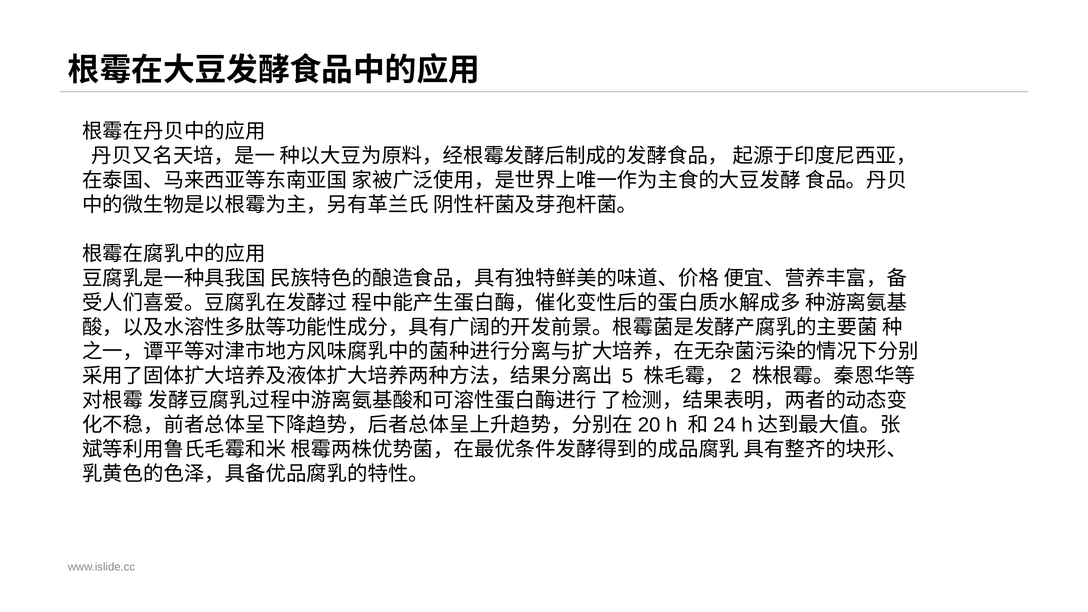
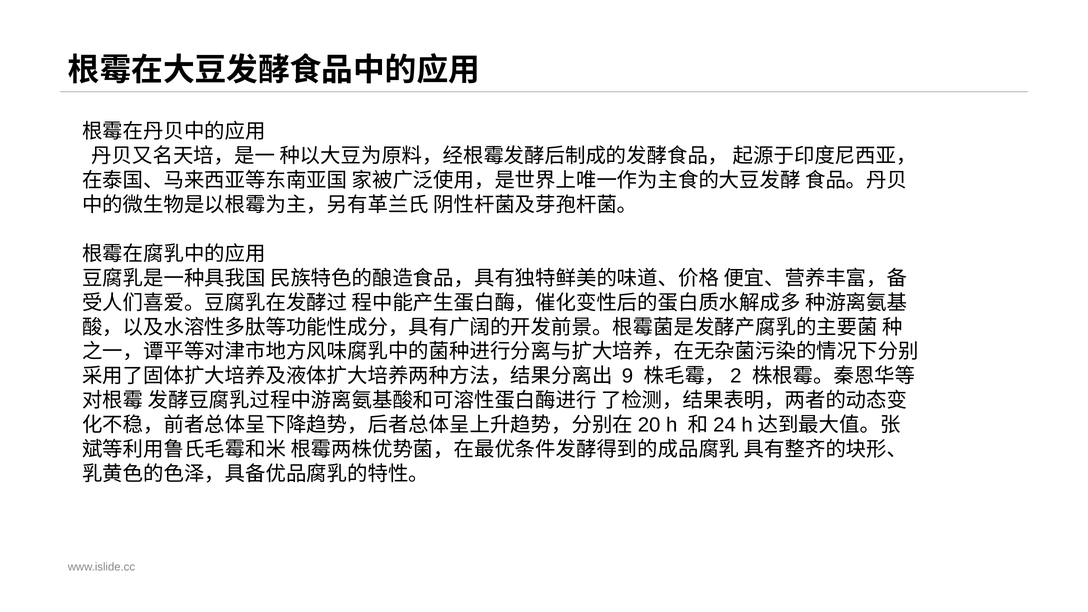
5: 5 -> 9
